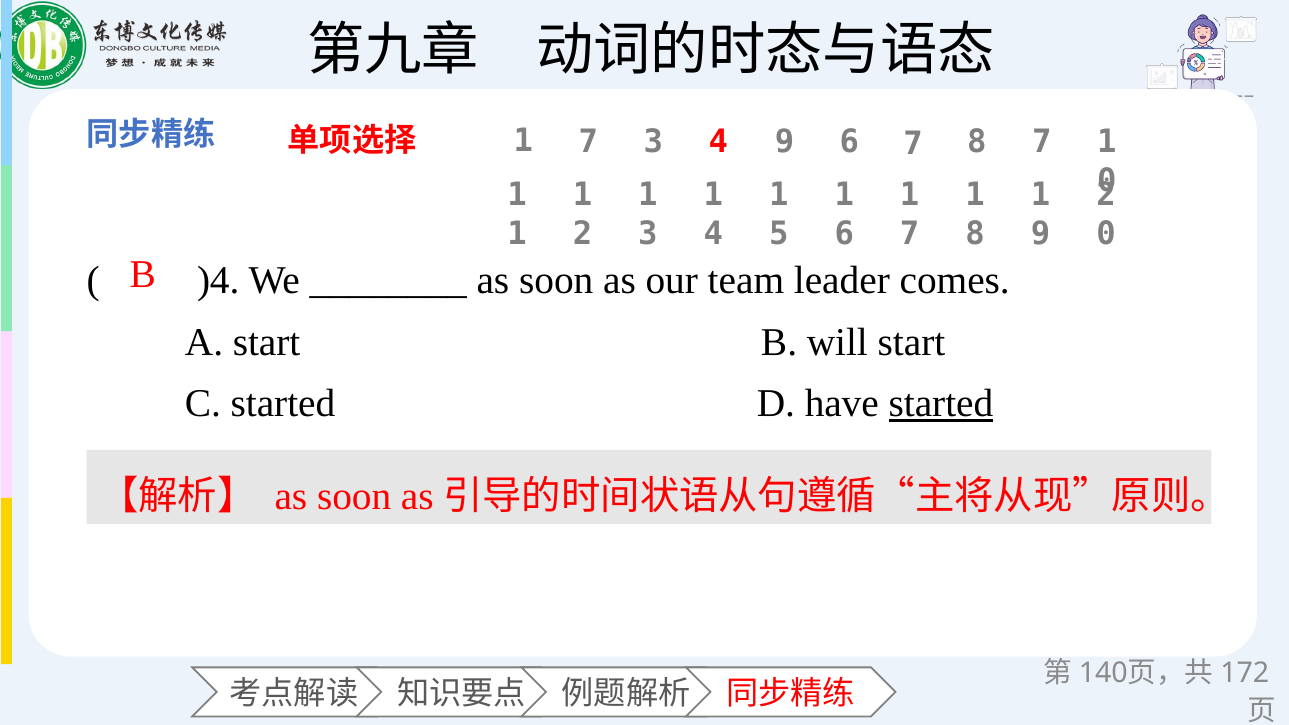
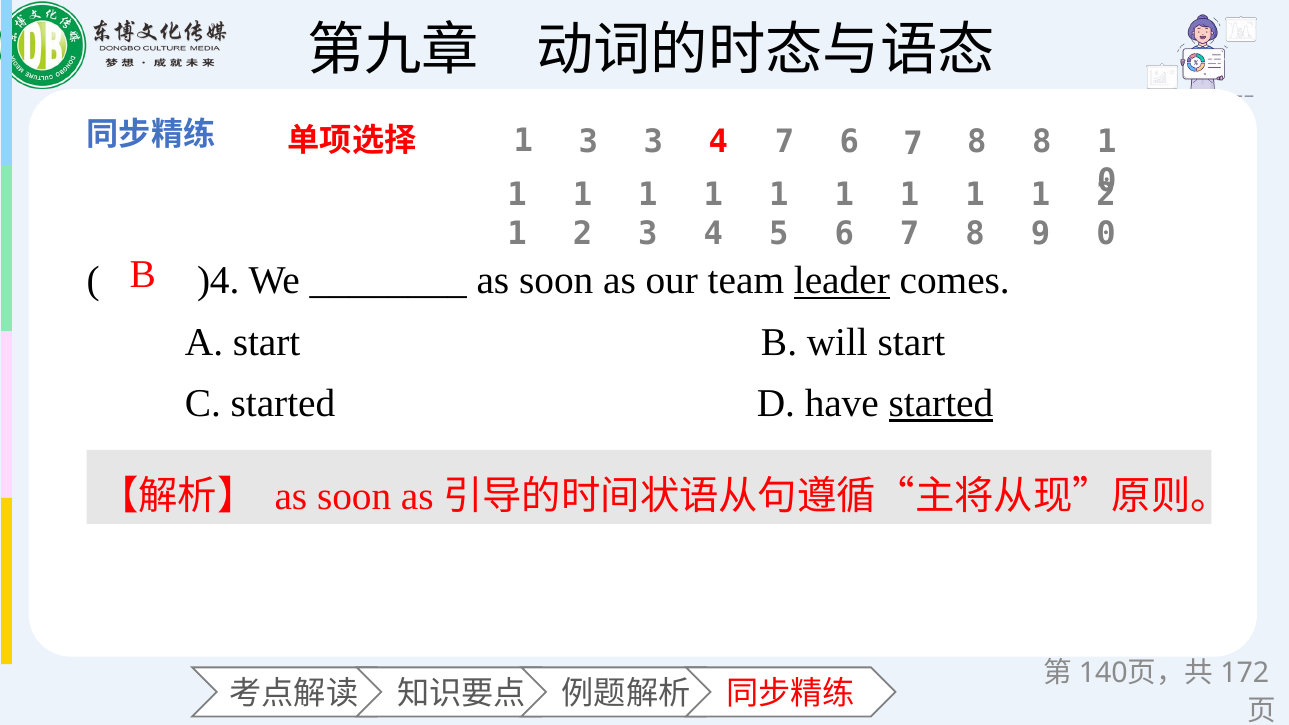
7 at (588, 142): 7 -> 3
4 9: 9 -> 7
8 7: 7 -> 8
leader underline: none -> present
